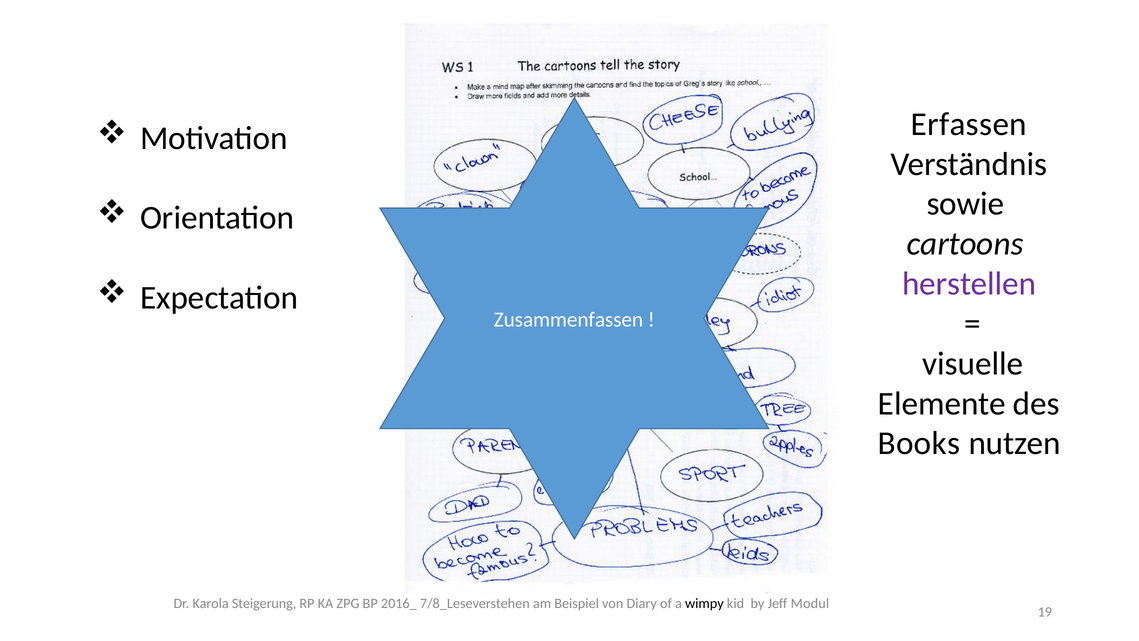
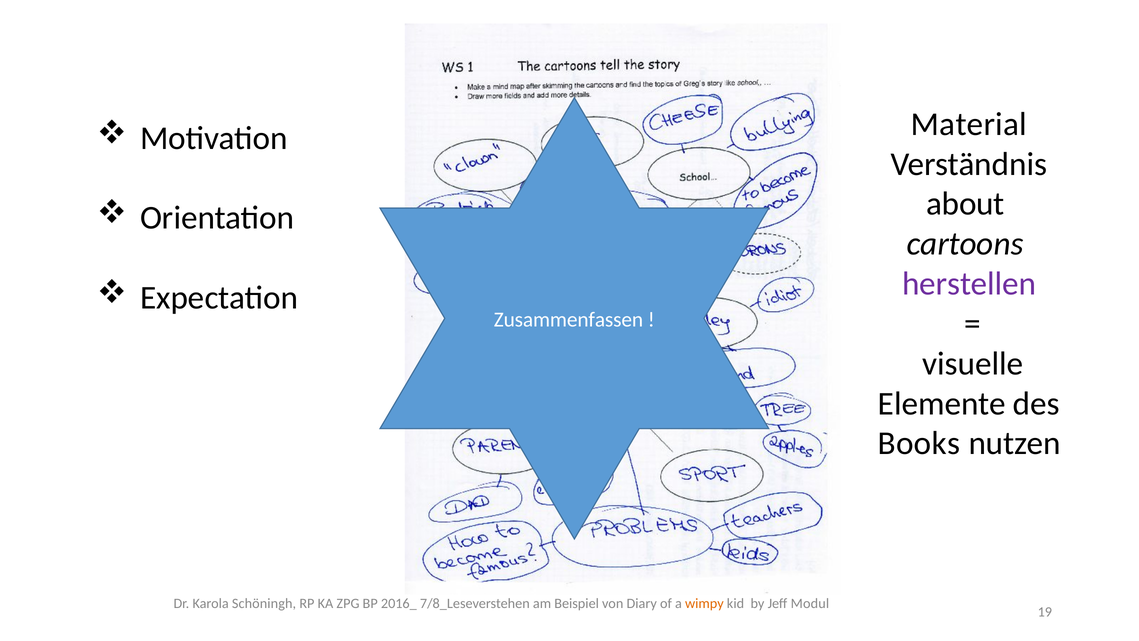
Erfassen: Erfassen -> Material
sowie: sowie -> about
Steigerung: Steigerung -> Schöningh
wimpy colour: black -> orange
